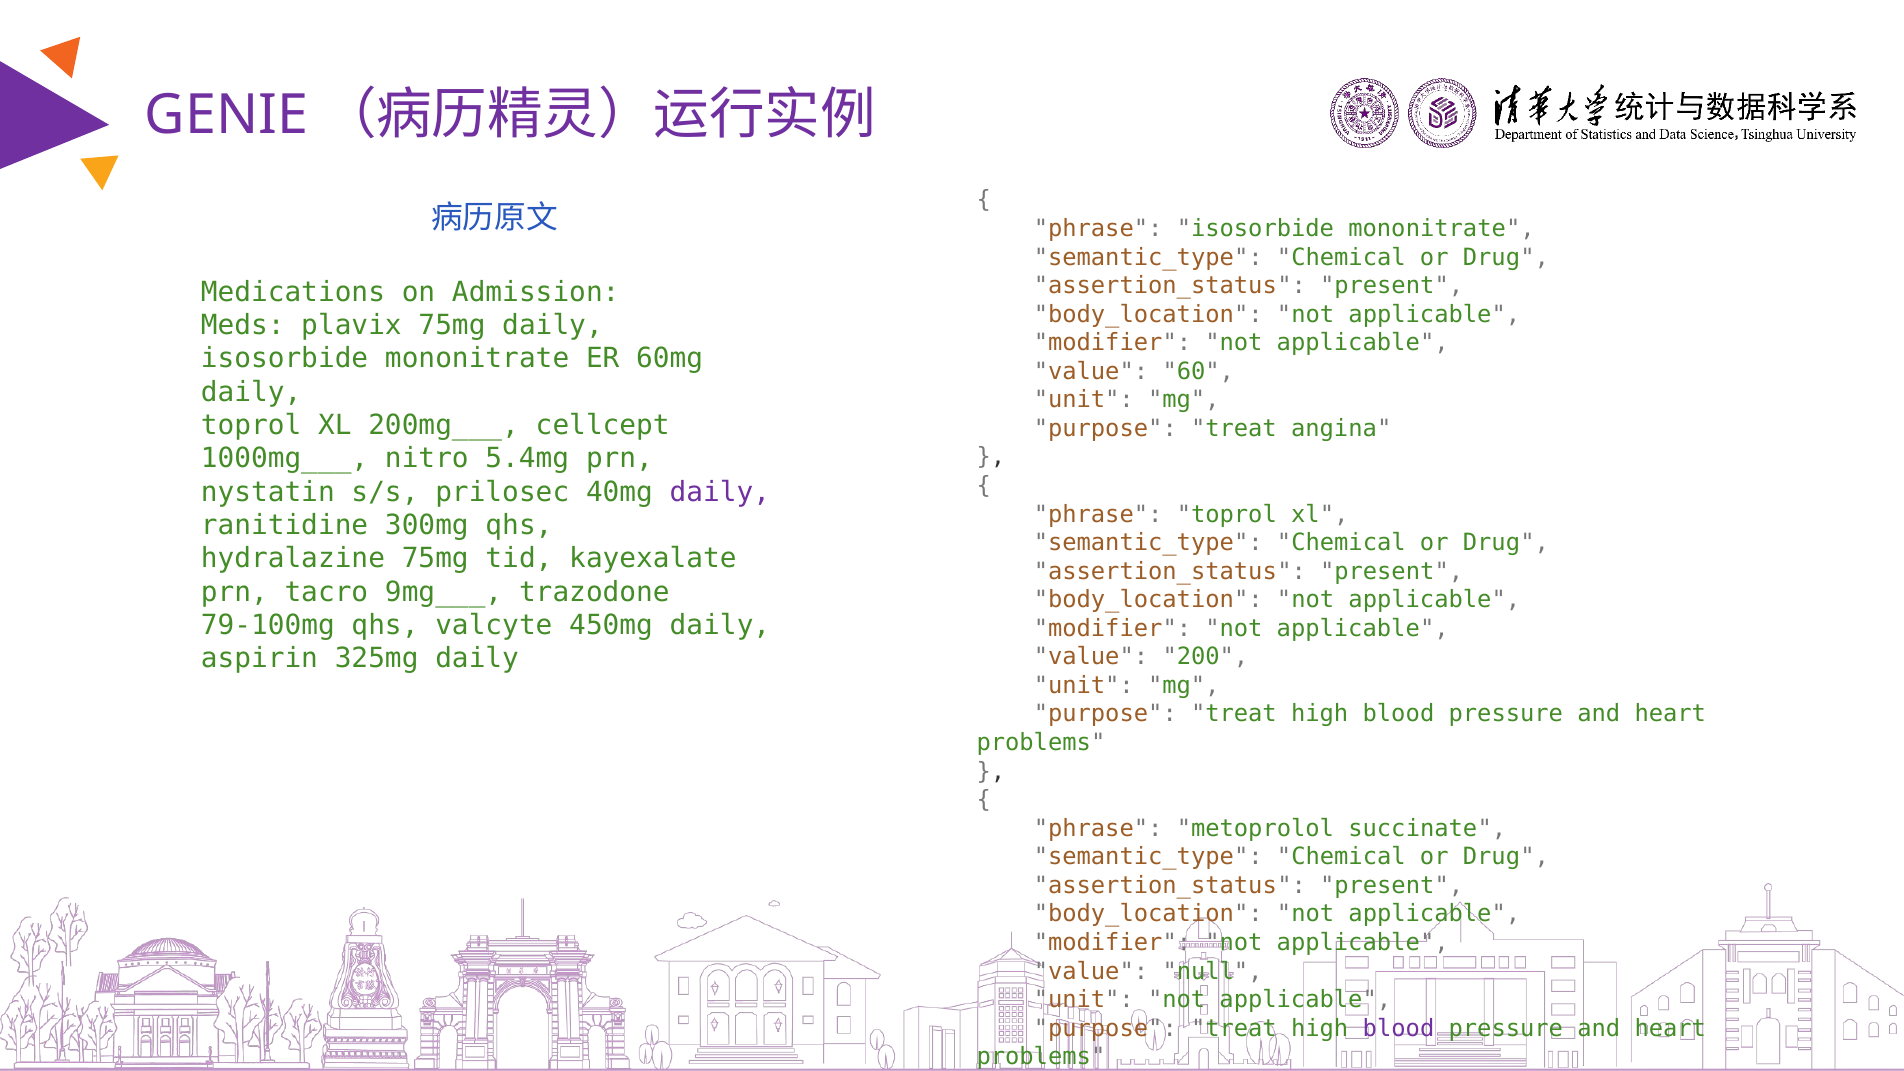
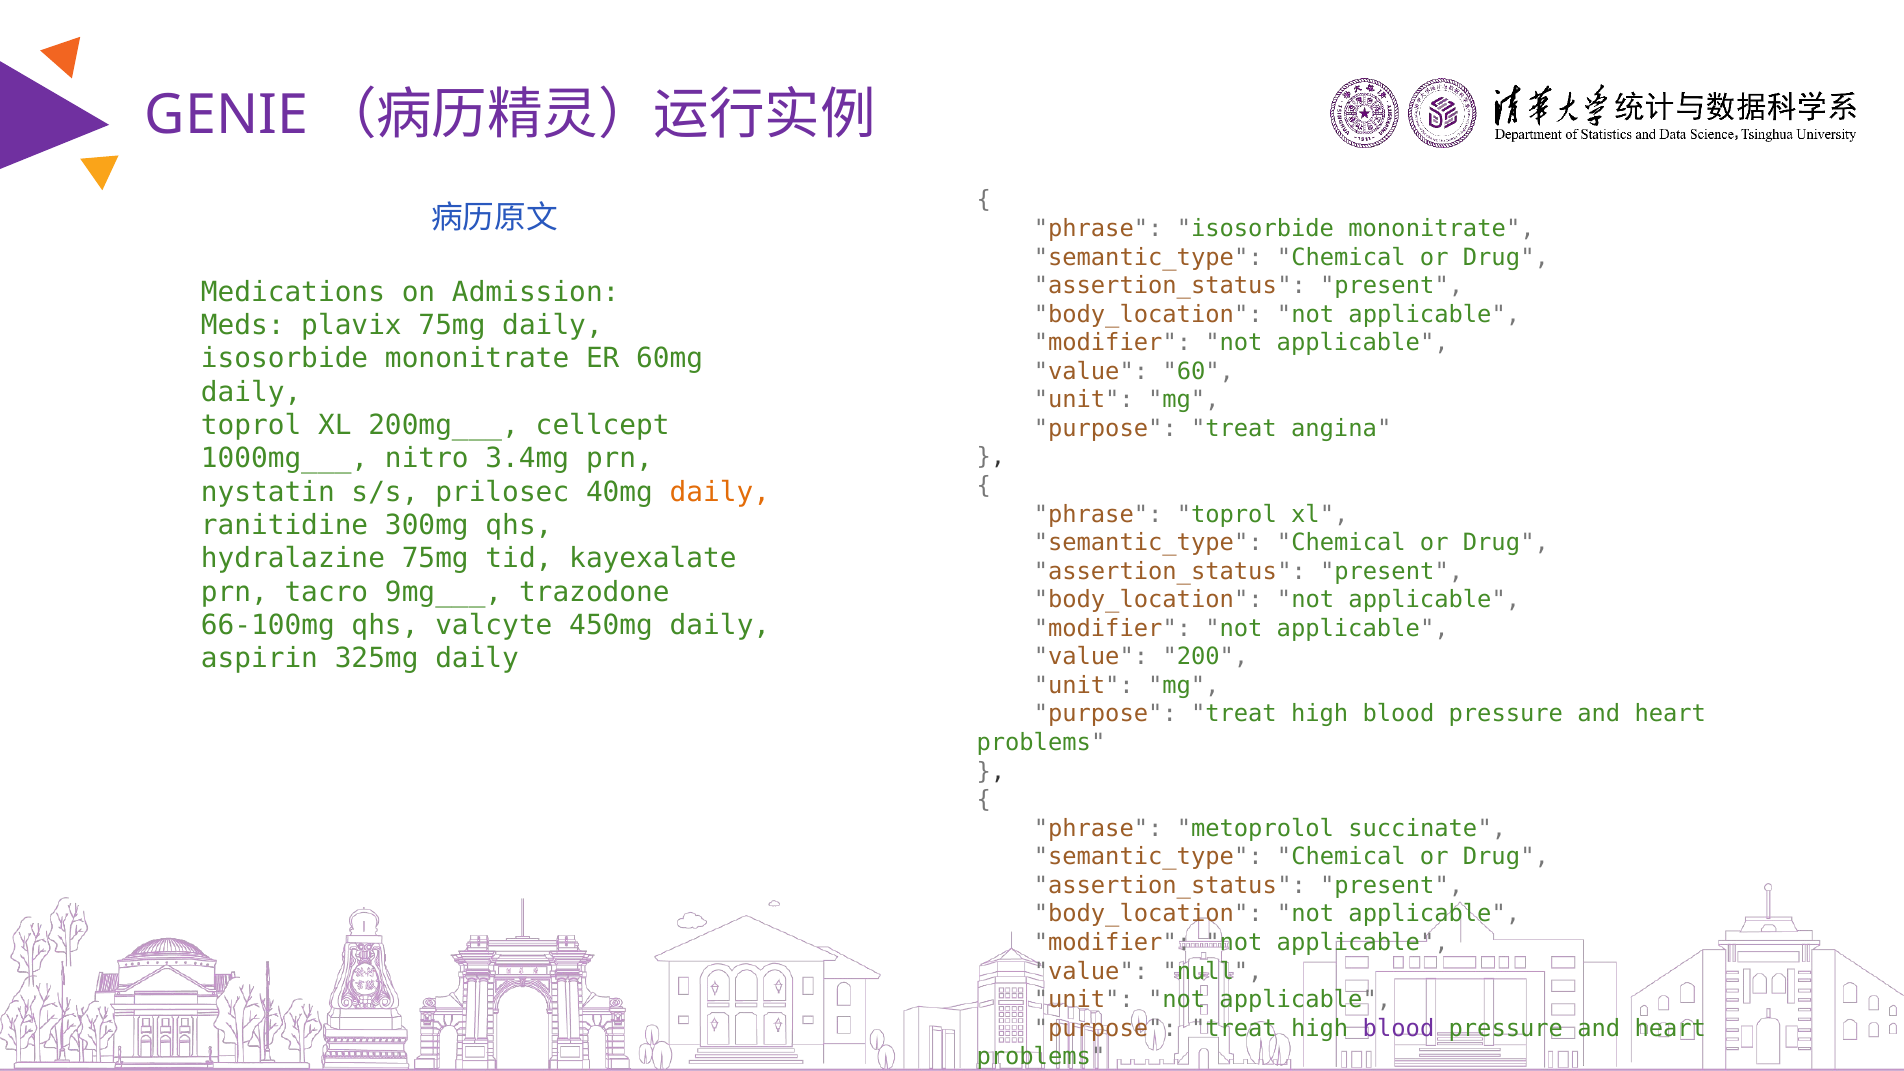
5.4mg: 5.4mg -> 3.4mg
daily at (720, 492) colour: purple -> orange
79-100mg: 79-100mg -> 66-100mg
